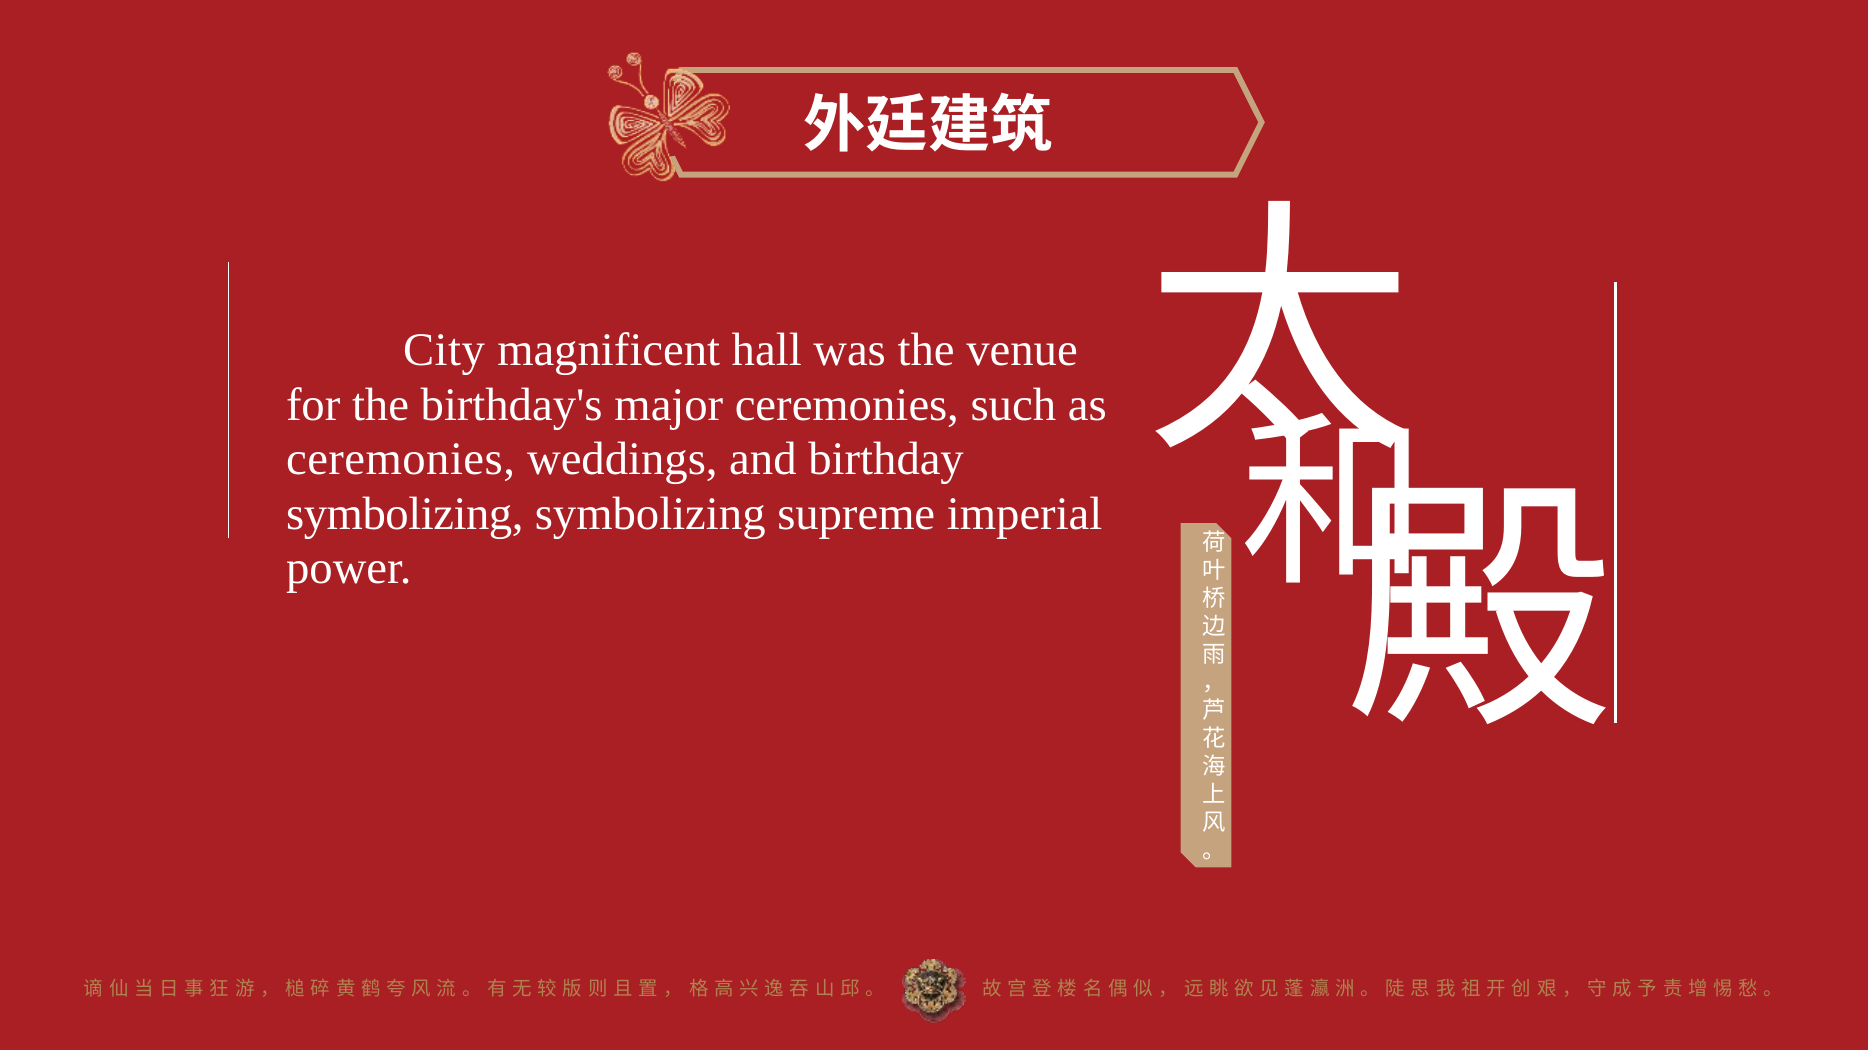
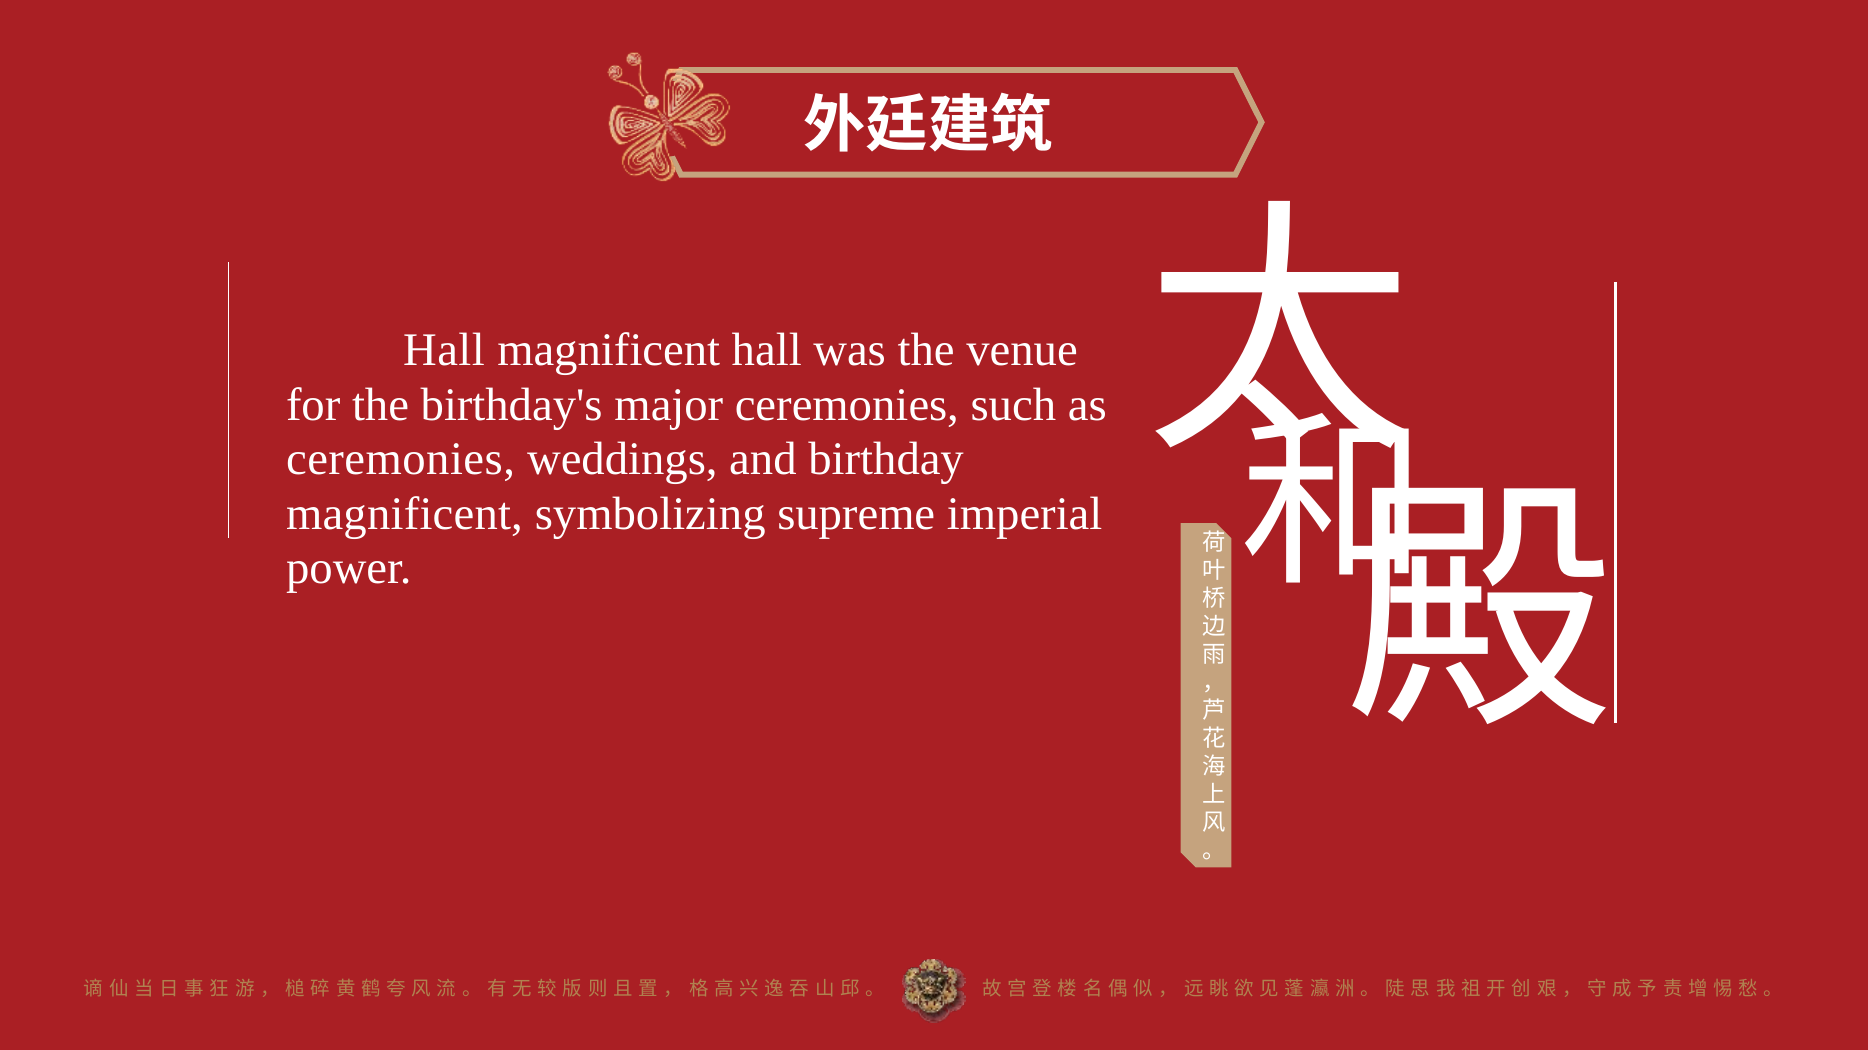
City at (444, 351): City -> Hall
symbolizing at (405, 514): symbolizing -> magnificent
